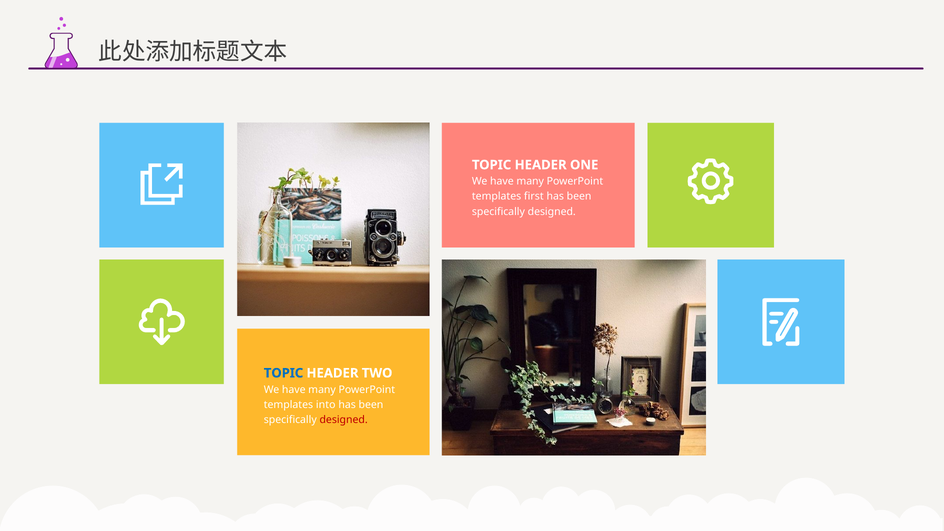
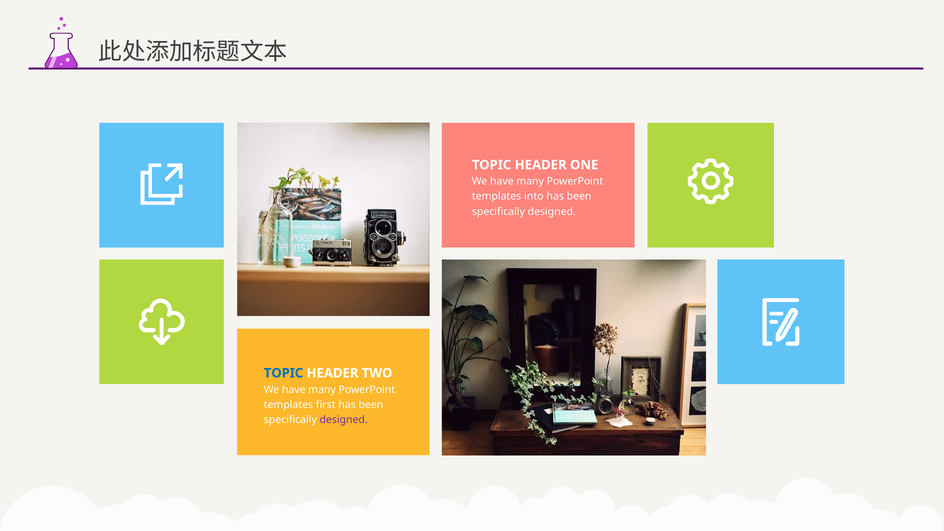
first: first -> into
into: into -> first
designed at (344, 420) colour: red -> purple
